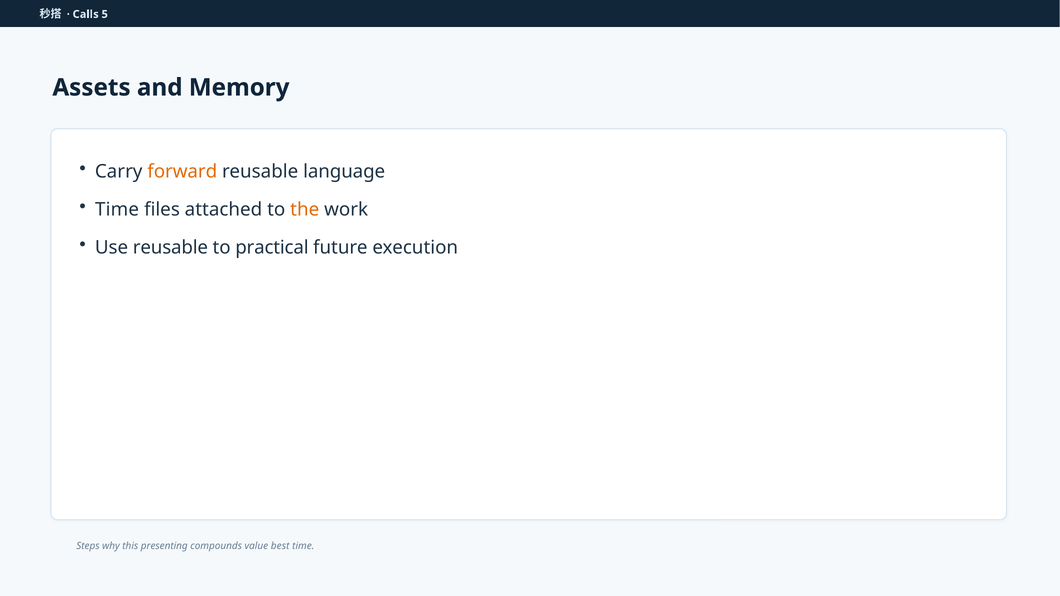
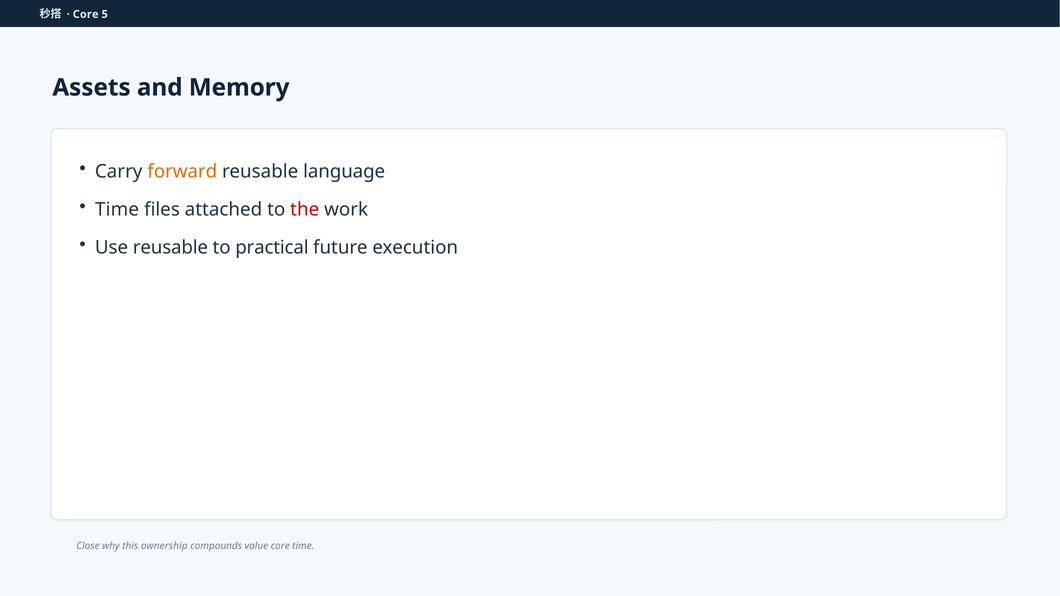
Calls at (86, 14): Calls -> Core
the colour: orange -> red
Steps: Steps -> Close
presenting: presenting -> ownership
value best: best -> core
